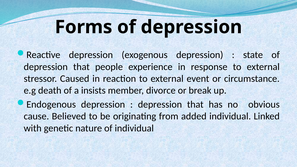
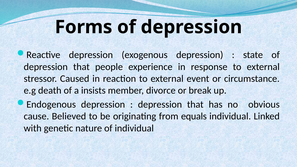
added: added -> equals
